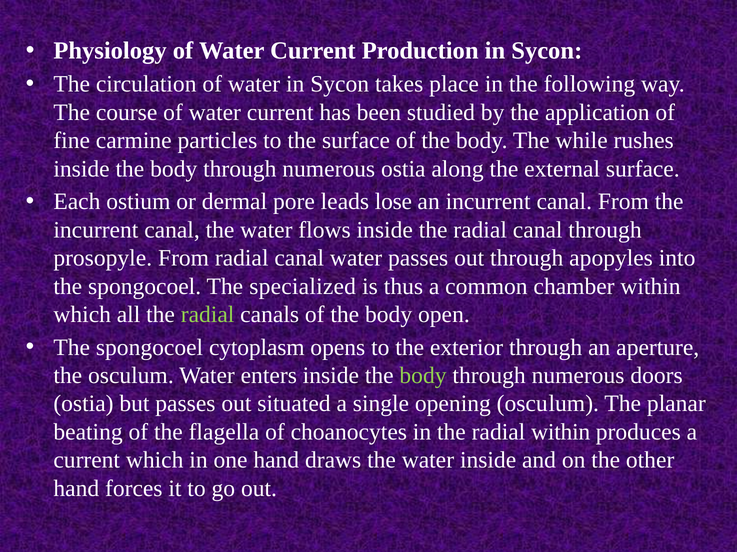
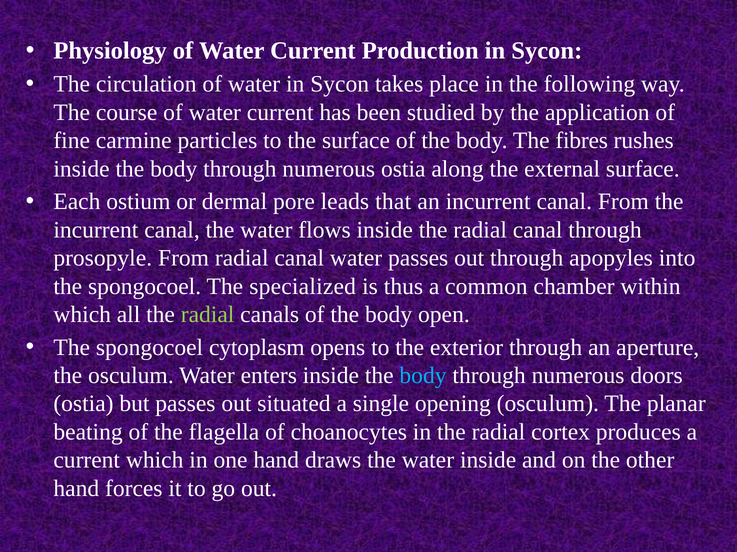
while: while -> fibres
lose: lose -> that
body at (423, 376) colour: light green -> light blue
radial within: within -> cortex
